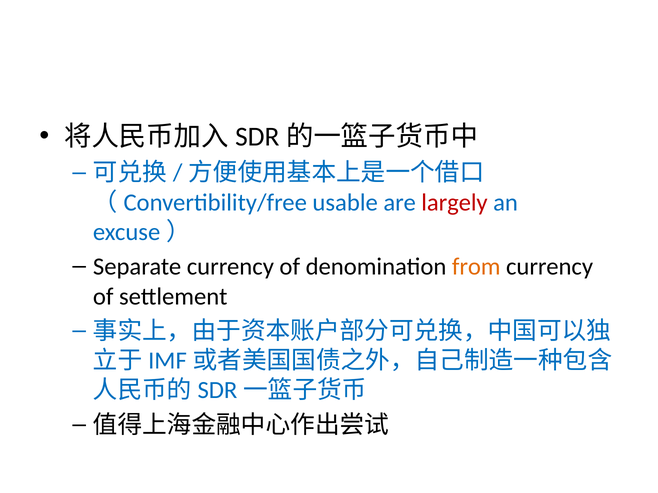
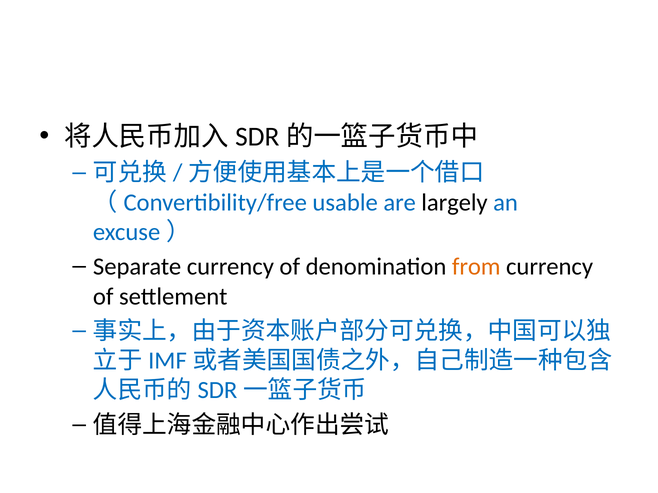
largely colour: red -> black
